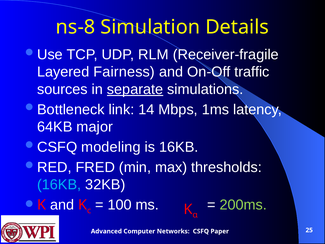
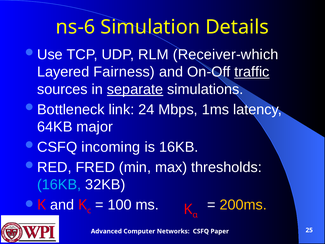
ns-8: ns-8 -> ns-6
Receiver-fragile: Receiver-fragile -> Receiver-which
traffic underline: none -> present
14: 14 -> 24
modeling: modeling -> incoming
200ms colour: light green -> yellow
